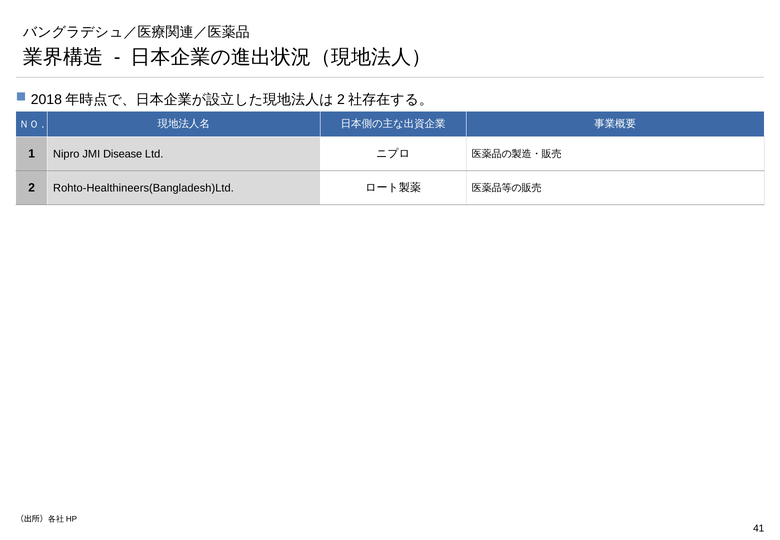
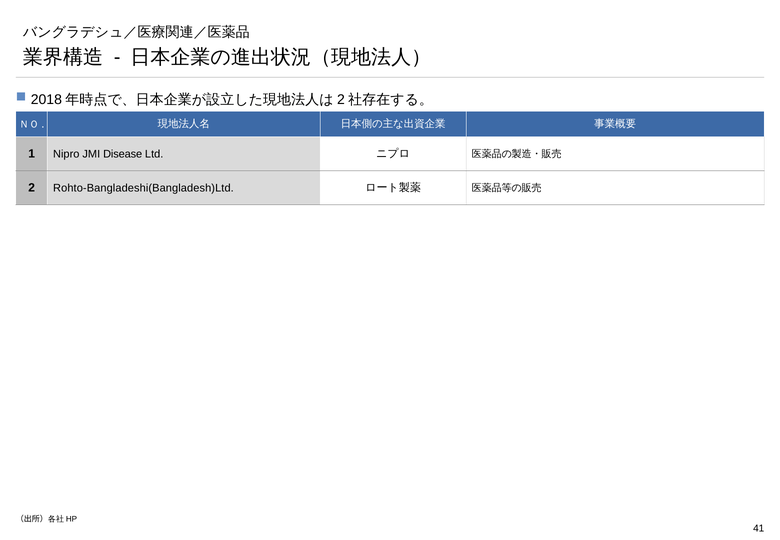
Rohto-Healthineers(Bangladesh)Ltd: Rohto-Healthineers(Bangladesh)Ltd -> Rohto-Bangladeshi(Bangladesh)Ltd
